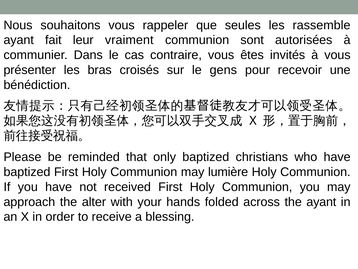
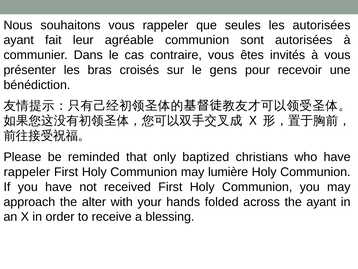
les rassemble: rassemble -> autorisées
vraiment: vraiment -> agréable
baptized at (27, 172): baptized -> rappeler
